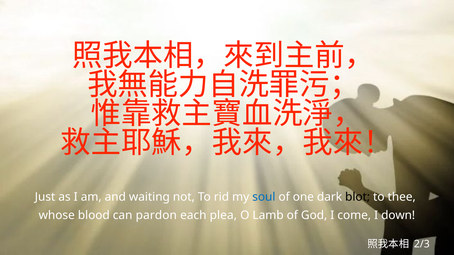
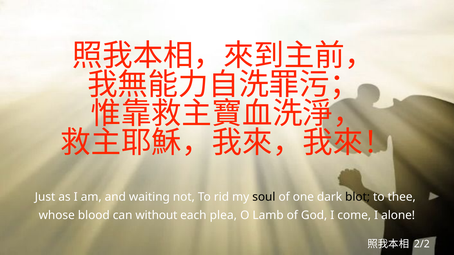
soul colour: blue -> black
pardon: pardon -> without
down: down -> alone
2/3: 2/3 -> 2/2
